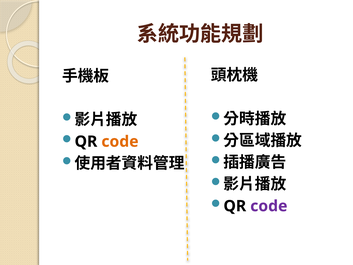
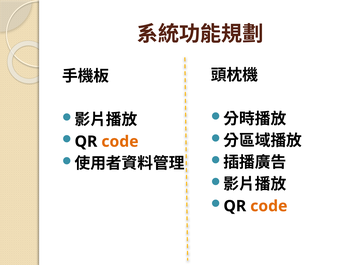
code at (269, 206) colour: purple -> orange
